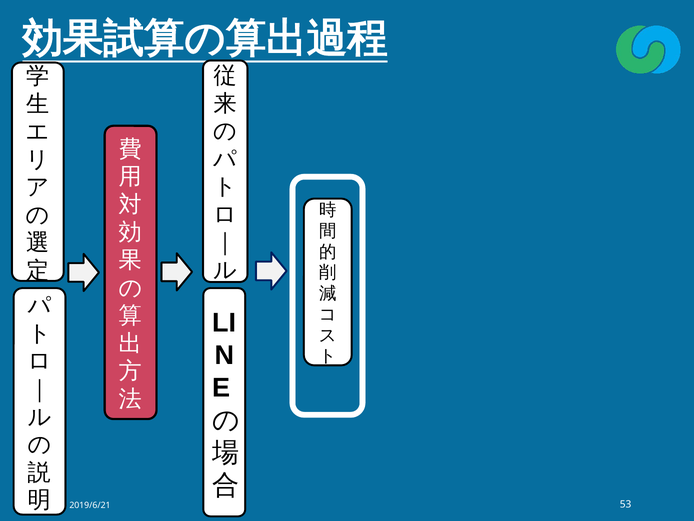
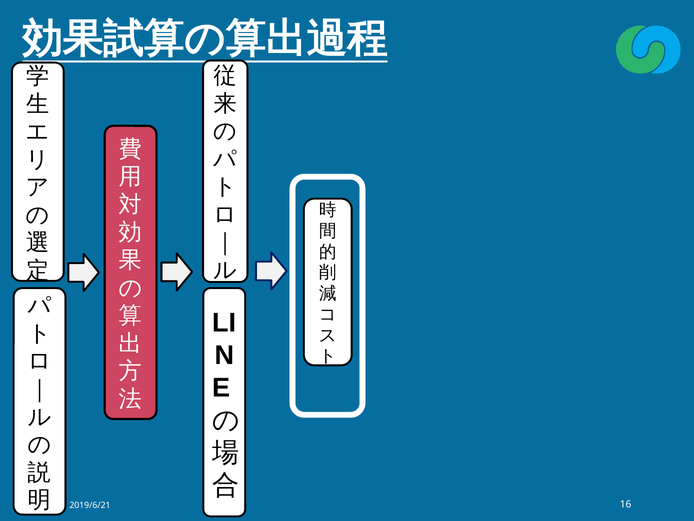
53: 53 -> 16
